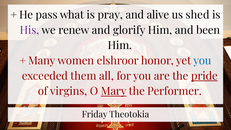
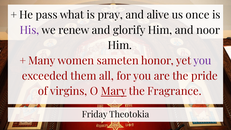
shed: shed -> once
been: been -> noor
elshroor: elshroor -> sameten
you at (202, 61) colour: blue -> purple
pride underline: present -> none
Performer: Performer -> Fragrance
